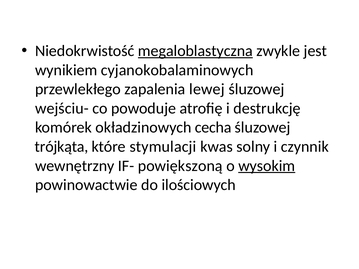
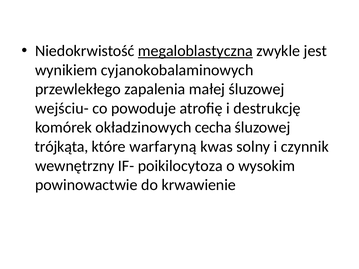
lewej: lewej -> małej
stymulacji: stymulacji -> warfaryną
powiększoną: powiększoną -> poikilocytoza
wysokim underline: present -> none
ilościowych: ilościowych -> krwawienie
